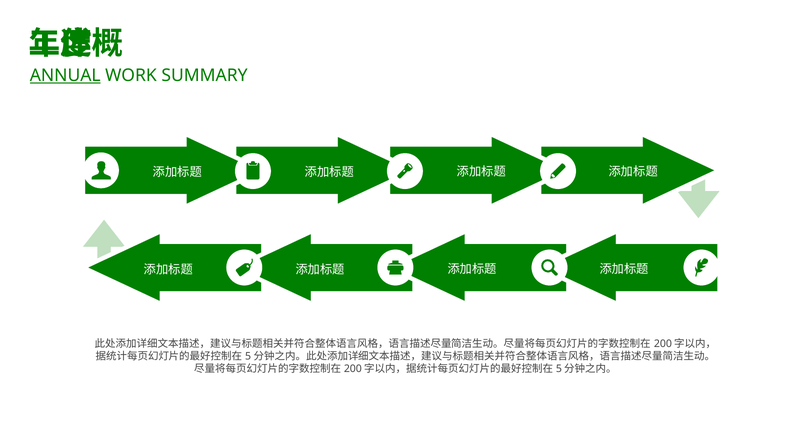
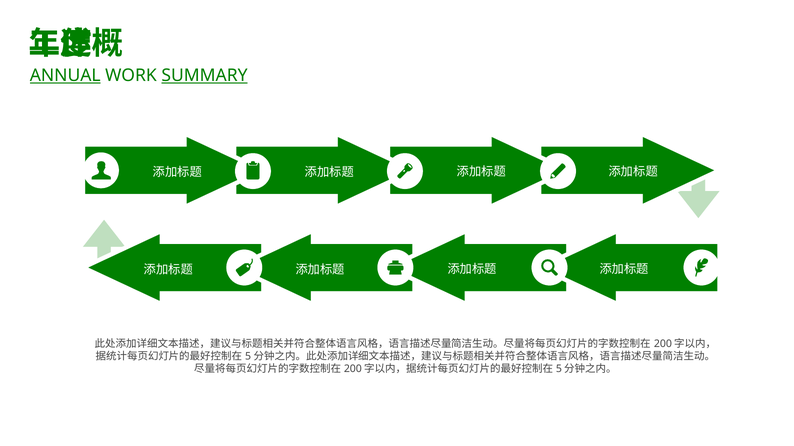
SUMMARY underline: none -> present
